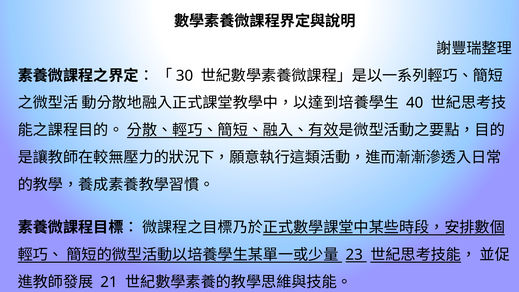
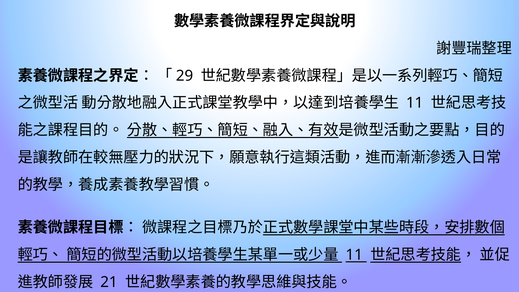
30: 30 -> 29
40 at (415, 103): 40 -> 11
23 at (354, 255): 23 -> 11
